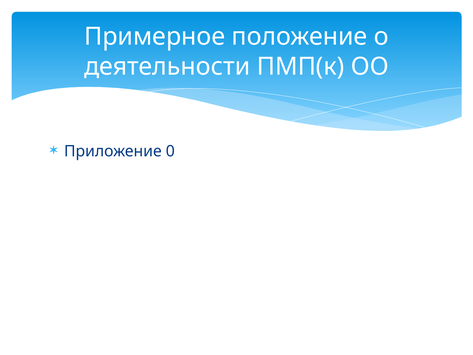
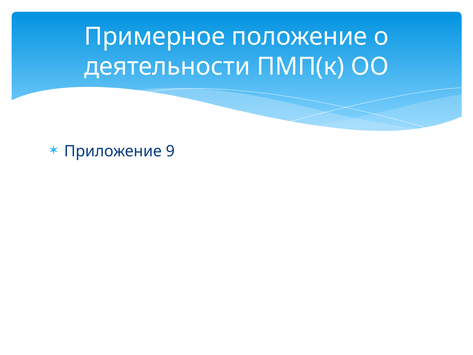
0: 0 -> 9
